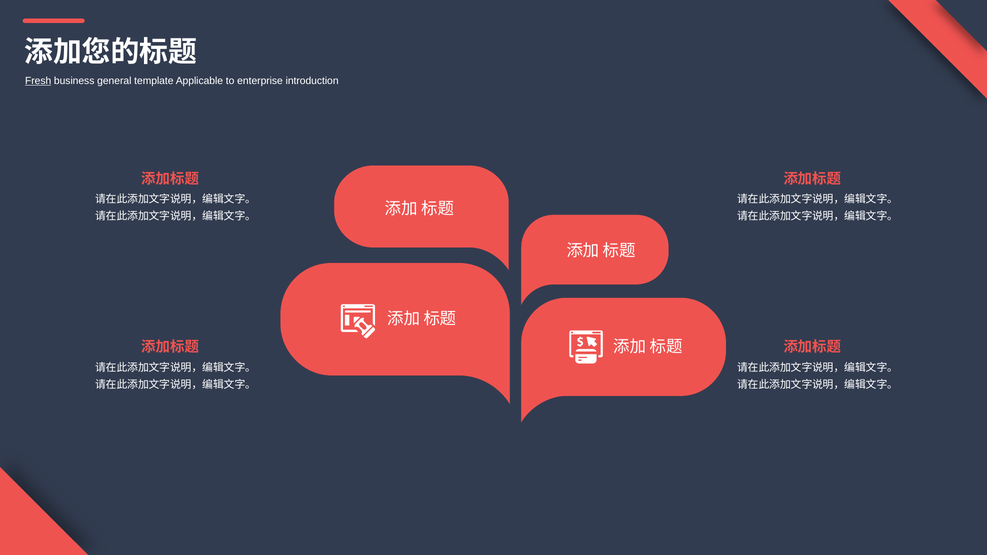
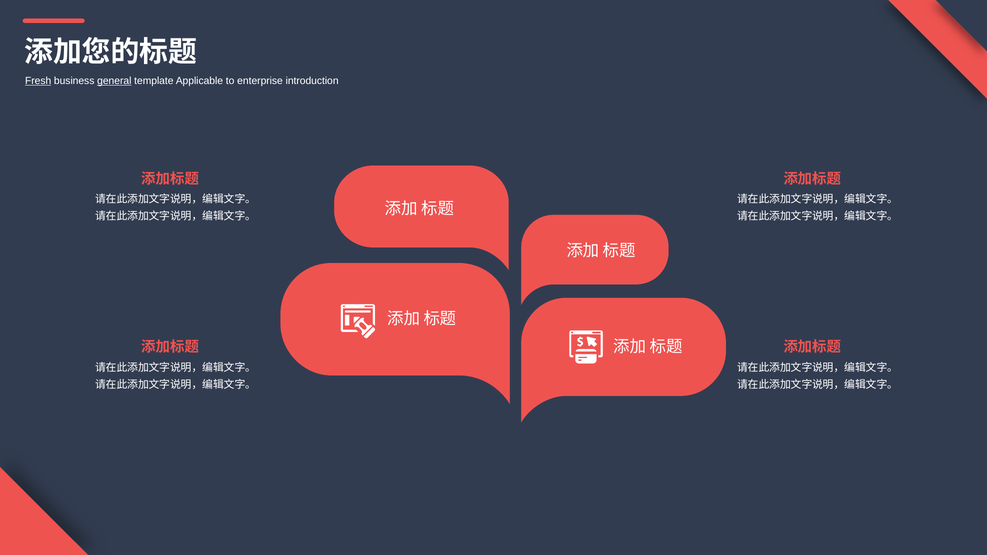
general underline: none -> present
